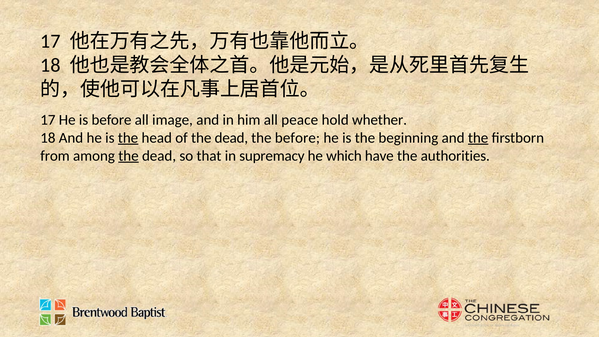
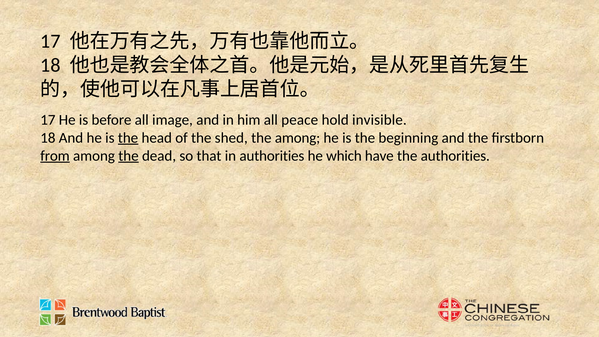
whether: whether -> invisible
of the dead: dead -> shed
the before: before -> among
the at (478, 138) underline: present -> none
from underline: none -> present
in supremacy: supremacy -> authorities
